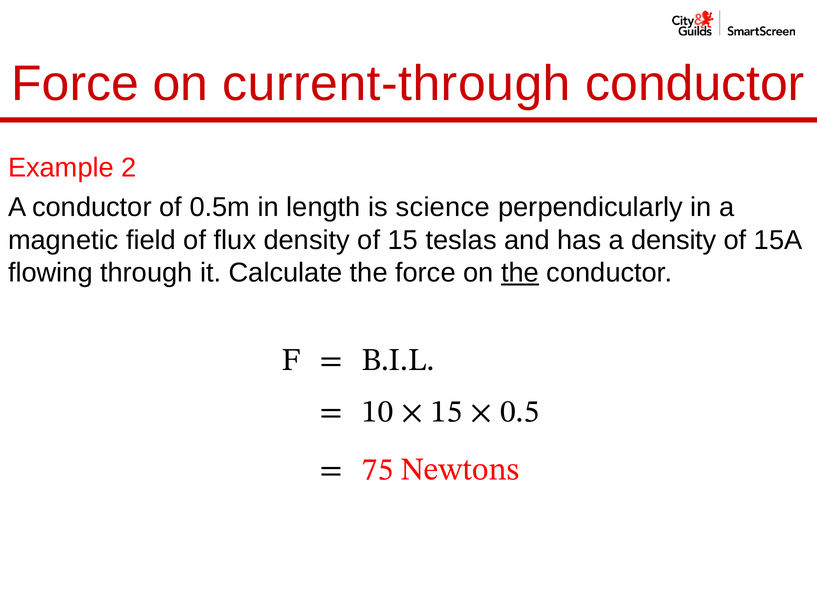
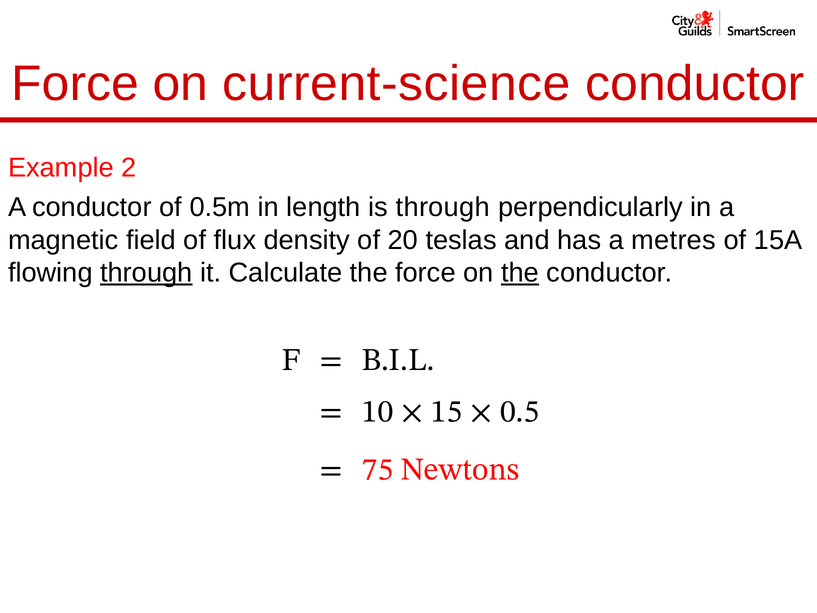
current-through: current-through -> current-science
is science: science -> through
of 15: 15 -> 20
a density: density -> metres
through at (146, 273) underline: none -> present
